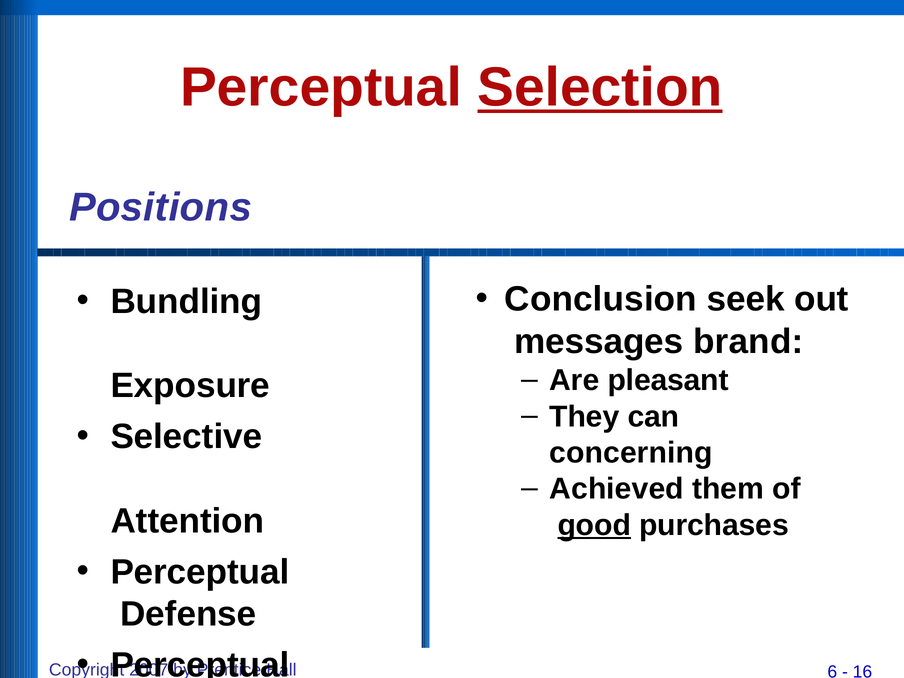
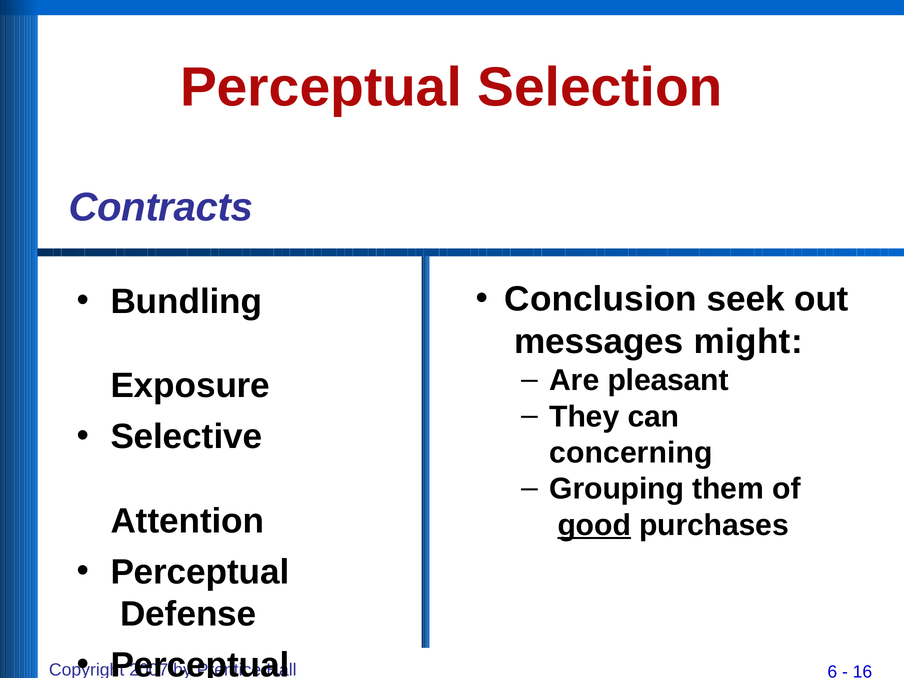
Selection underline: present -> none
Positions: Positions -> Contracts
brand: brand -> might
Achieved: Achieved -> Grouping
